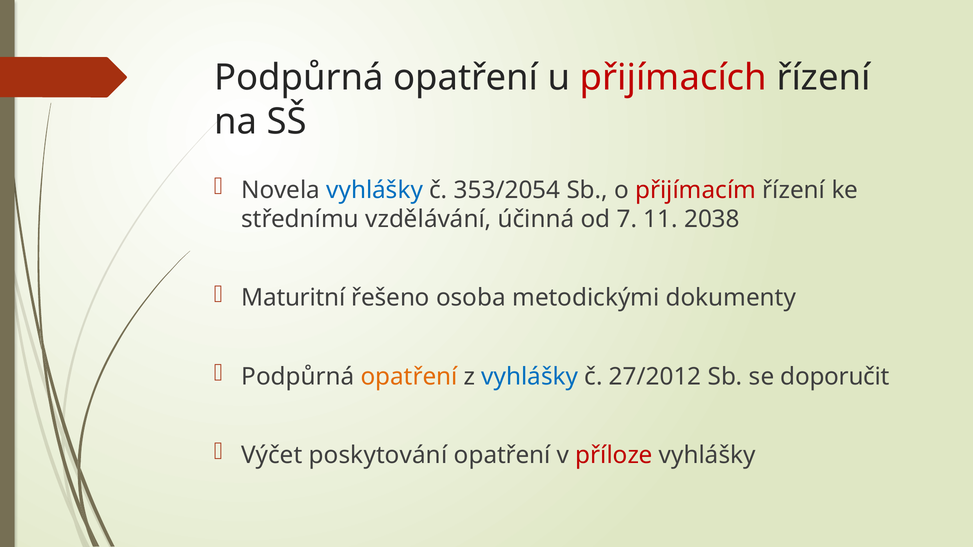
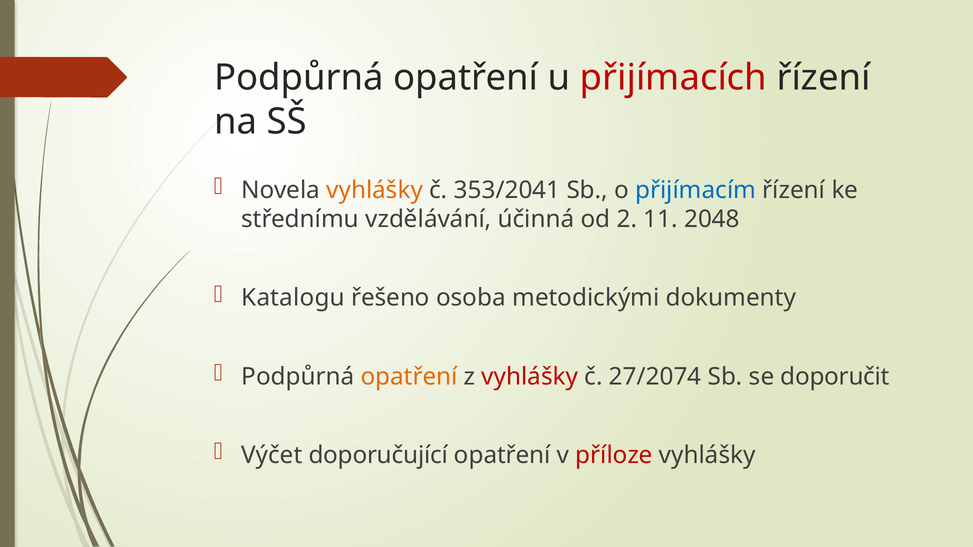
vyhlášky at (375, 190) colour: blue -> orange
353/2054: 353/2054 -> 353/2041
přijímacím colour: red -> blue
7: 7 -> 2
2038: 2038 -> 2048
Maturitní: Maturitní -> Katalogu
vyhlášky at (530, 377) colour: blue -> red
27/2012: 27/2012 -> 27/2074
poskytování: poskytování -> doporučující
